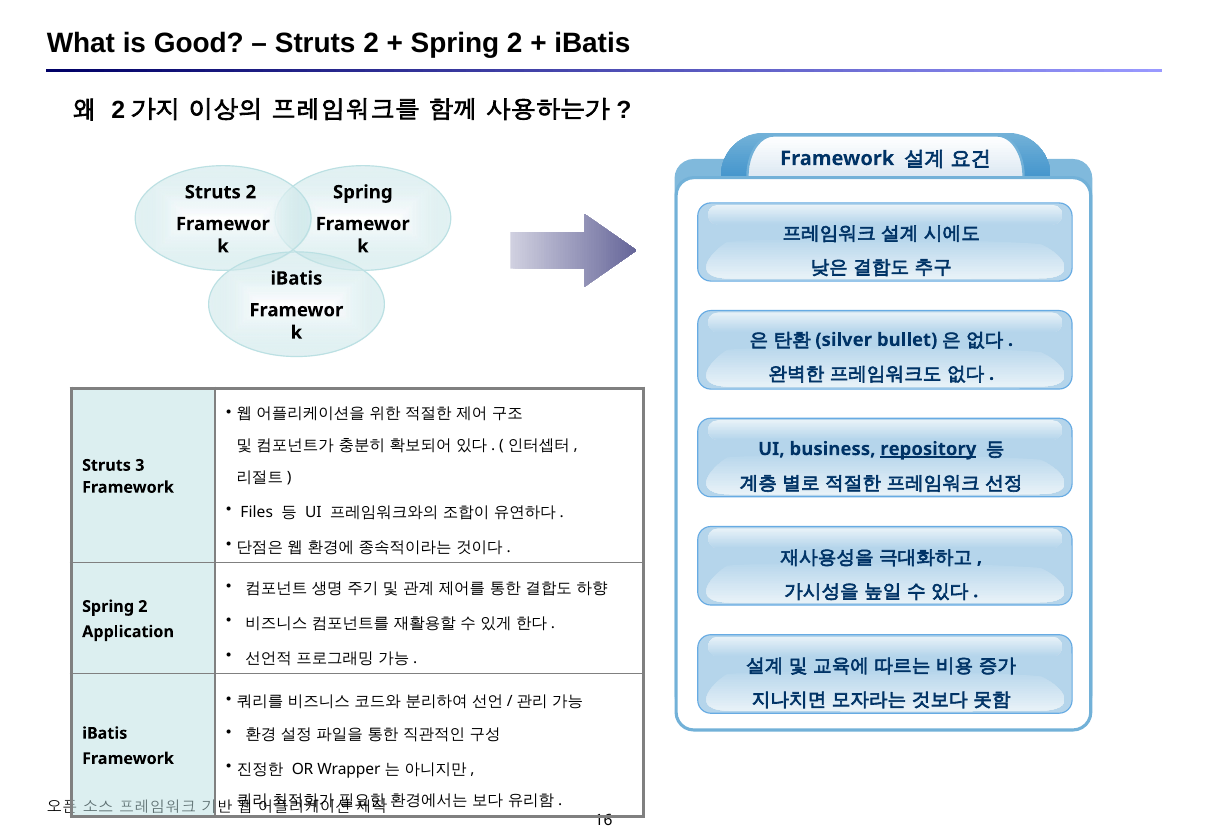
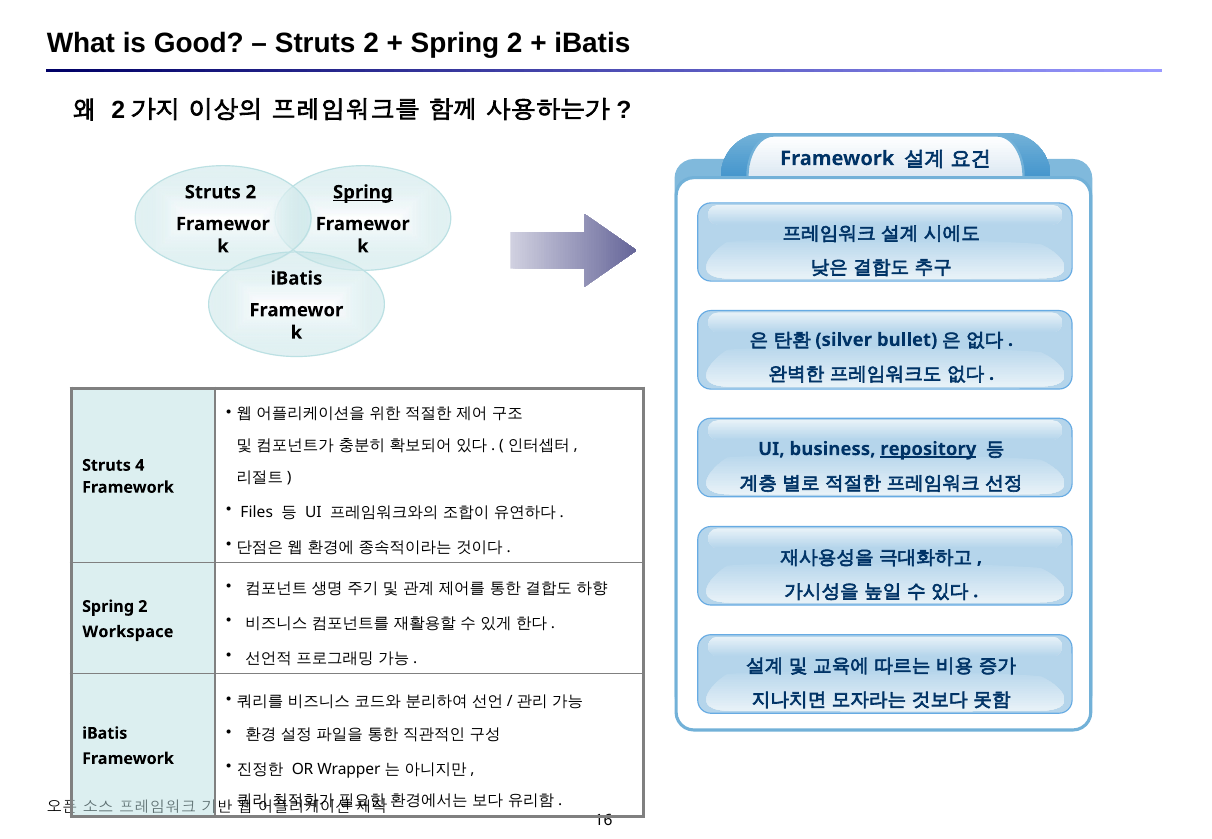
Spring at (363, 192) underline: none -> present
3: 3 -> 4
Application: Application -> Workspace
